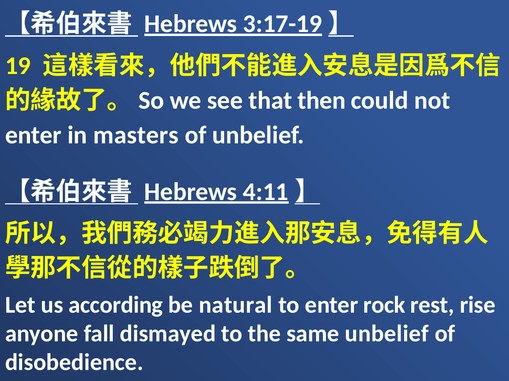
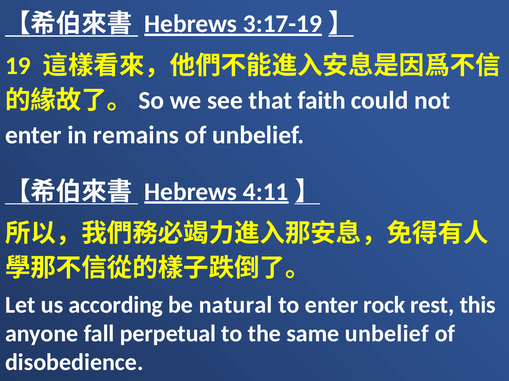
then: then -> faith
masters: masters -> remains
rise: rise -> this
dismayed: dismayed -> perpetual
